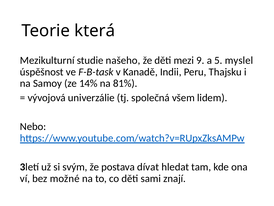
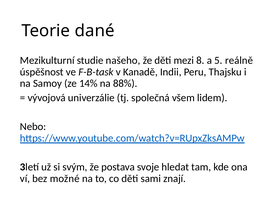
která: která -> dané
9: 9 -> 8
myslel: myslel -> reálně
81%: 81% -> 88%
dívat: dívat -> svoje
